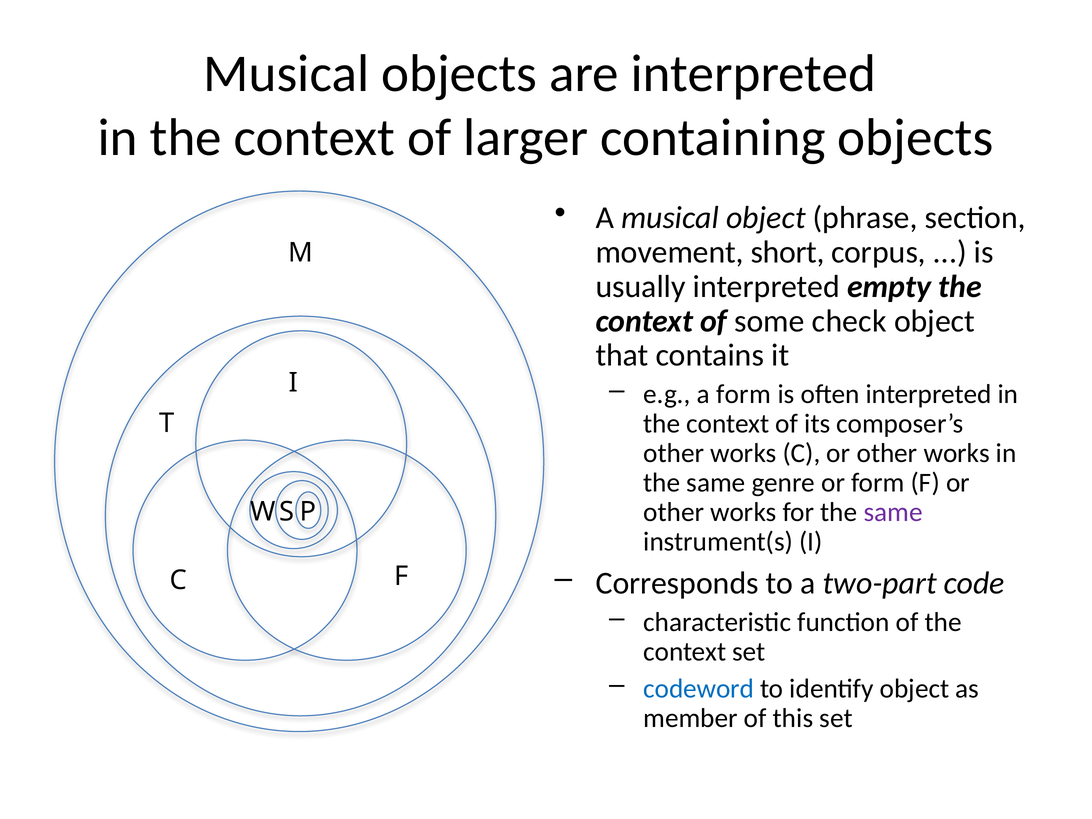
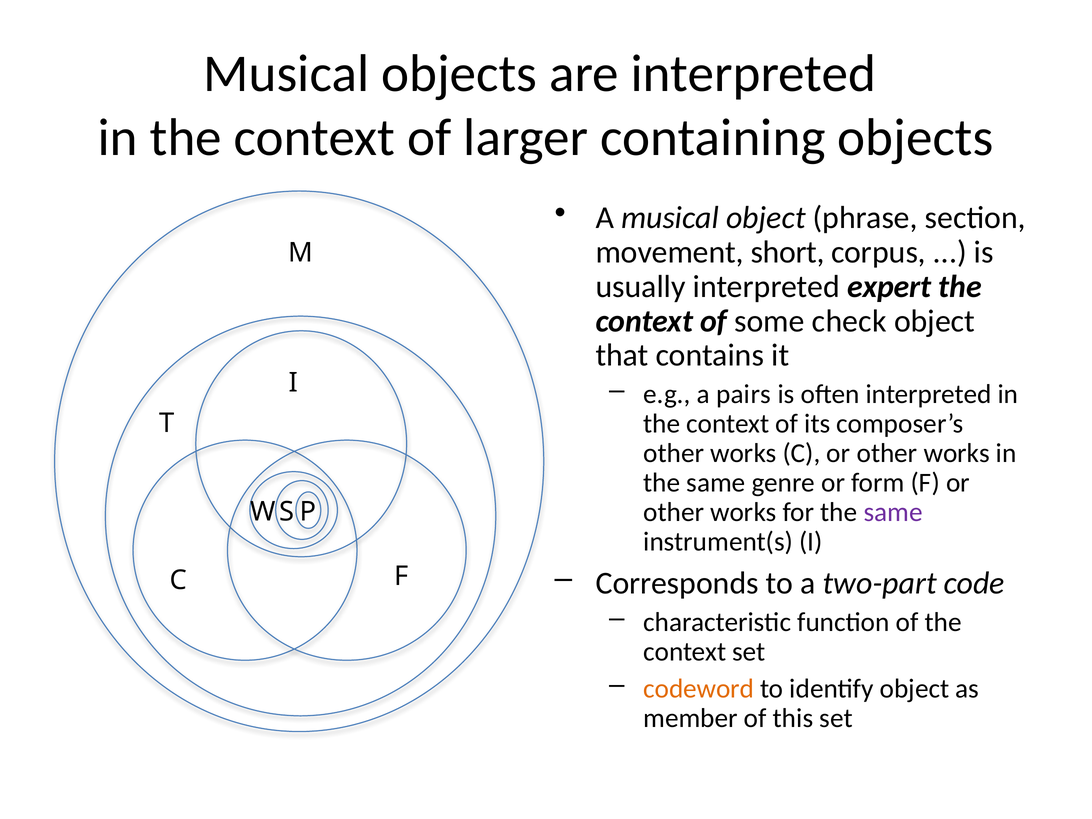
empty: empty -> expert
a form: form -> pairs
codeword colour: blue -> orange
